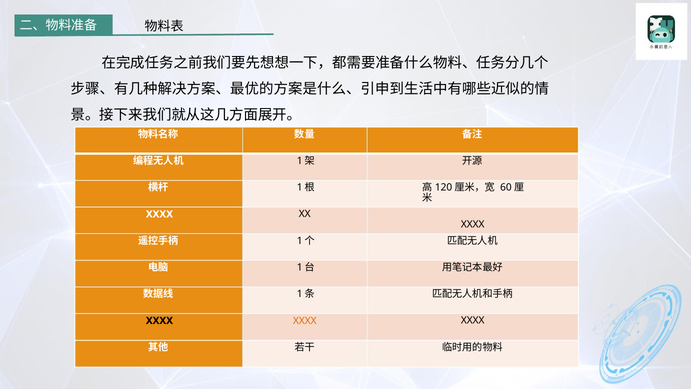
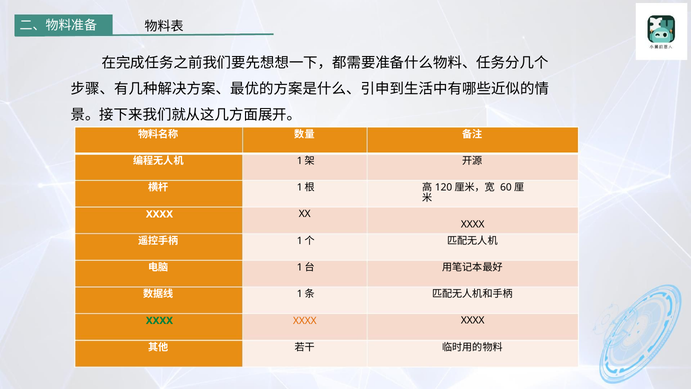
XXXX at (159, 320) colour: black -> green
